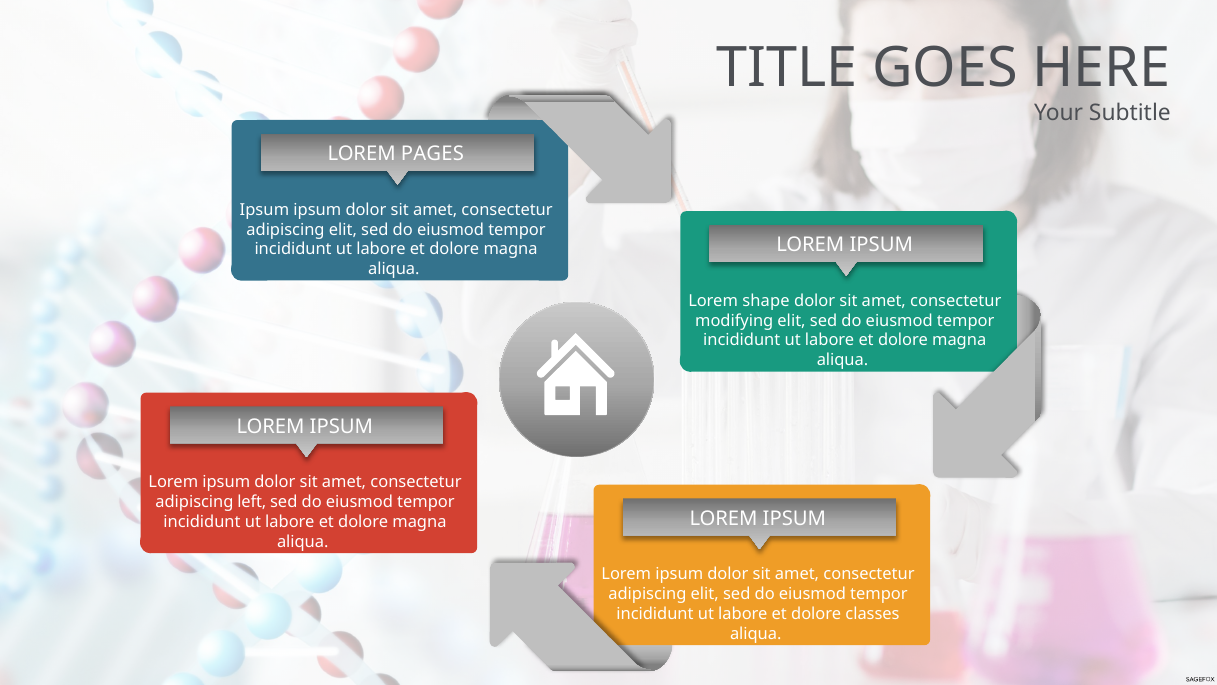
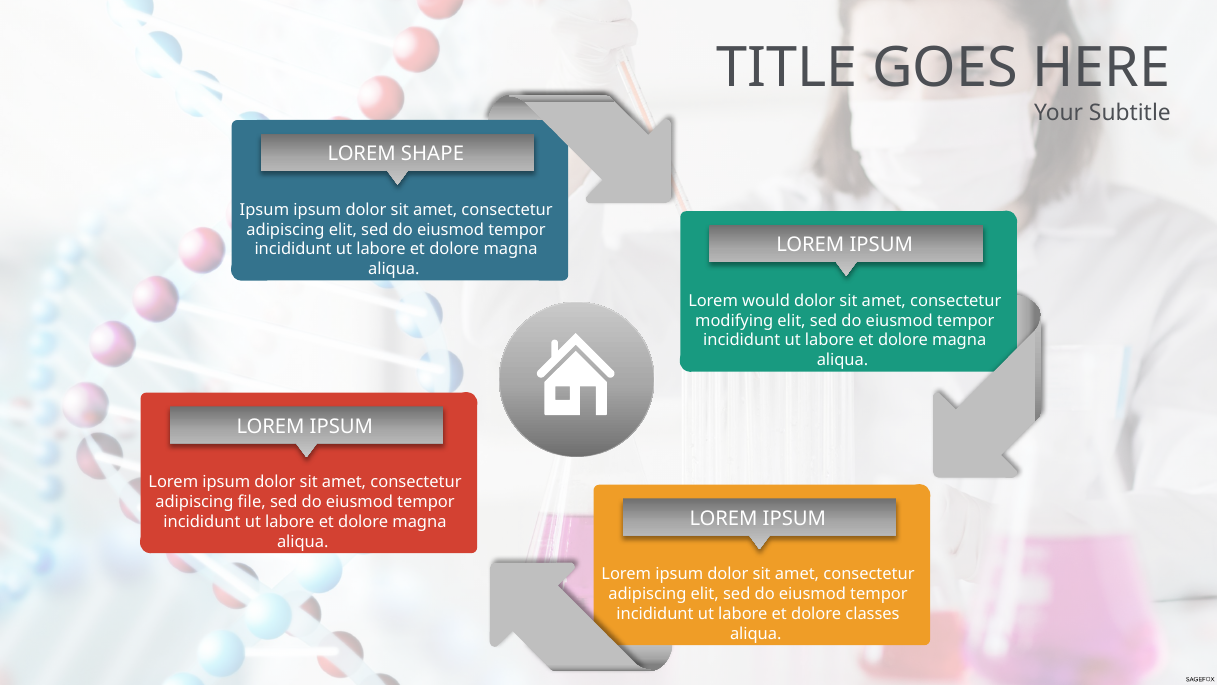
PAGES: PAGES -> SHAPE
shape: shape -> would
left: left -> file
